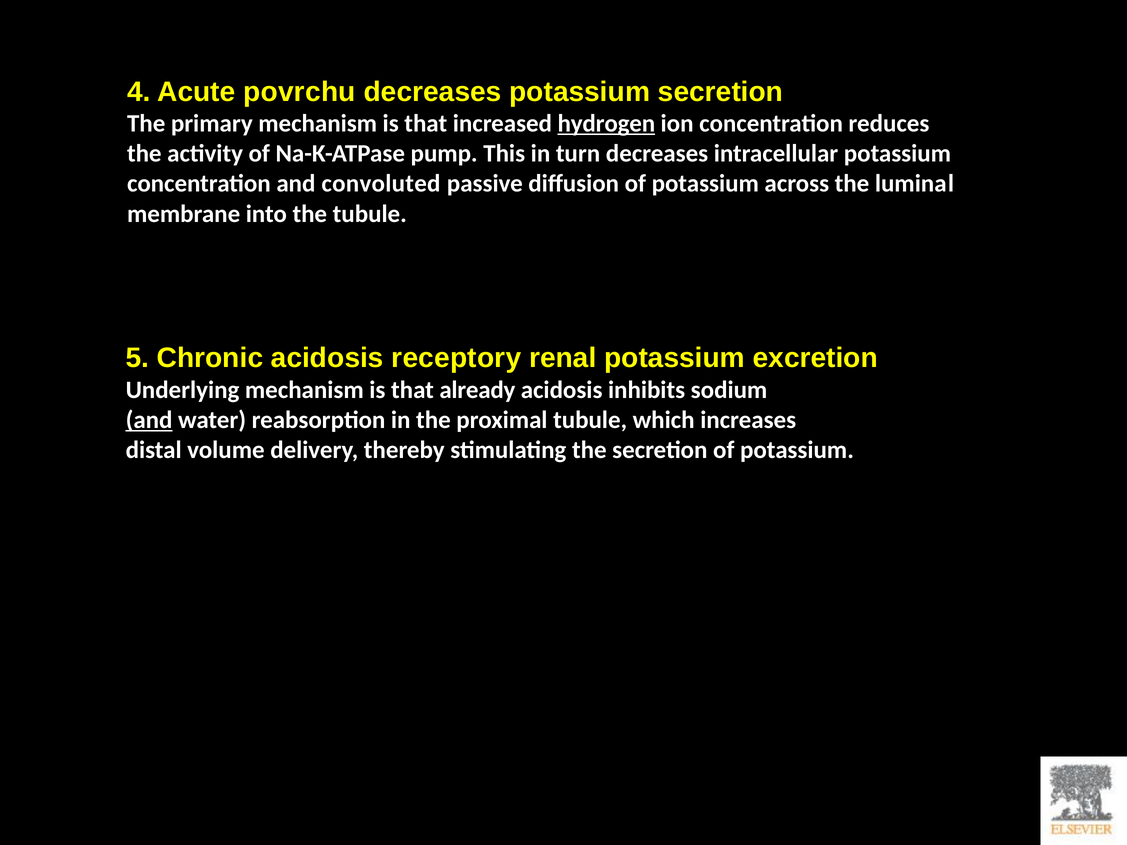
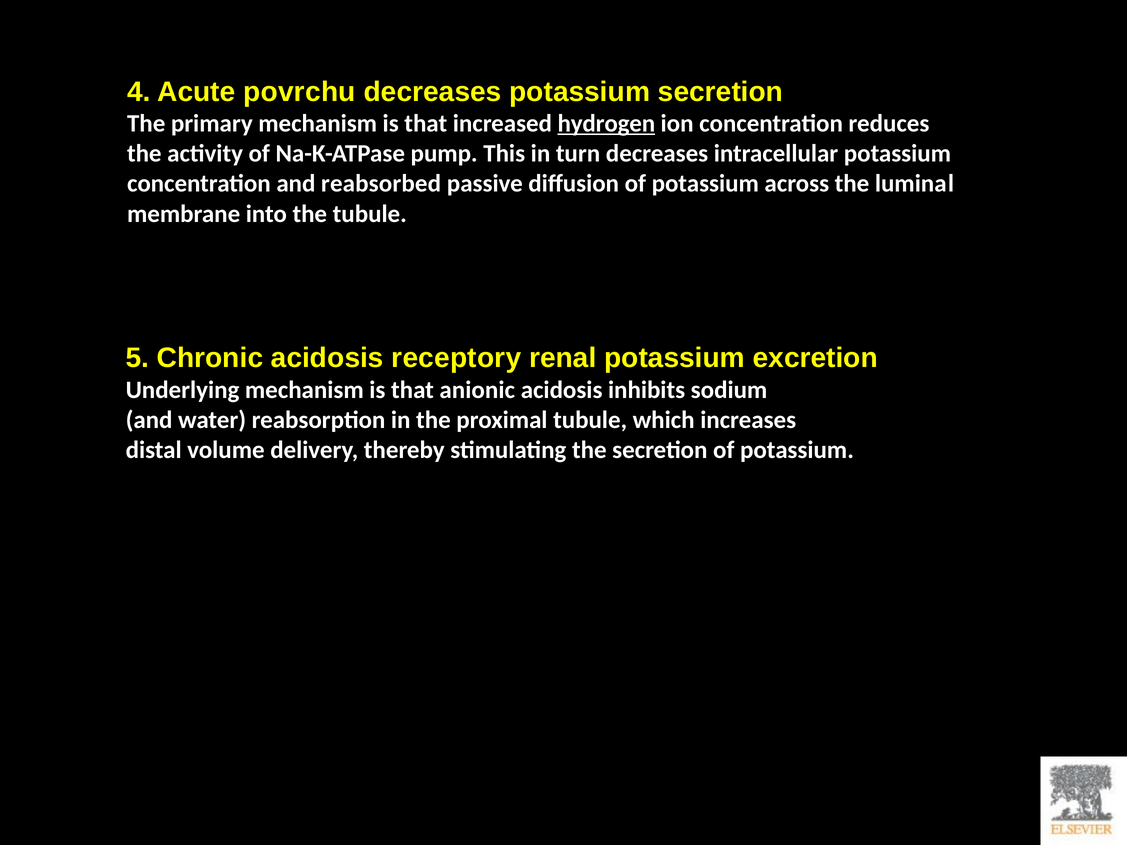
convoluted: convoluted -> reabsorbed
already: already -> anionic
and at (149, 420) underline: present -> none
